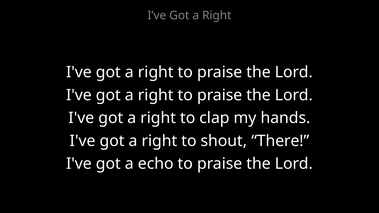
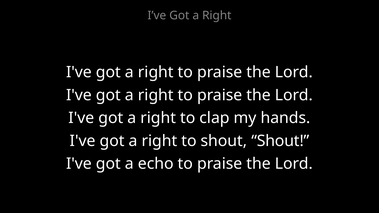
shout There: There -> Shout
